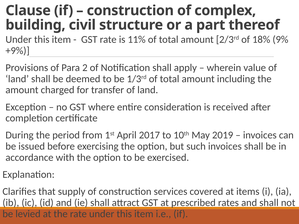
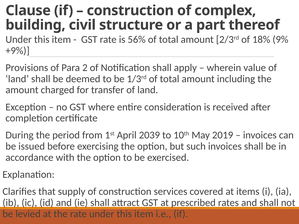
11%: 11% -> 56%
2017: 2017 -> 2039
